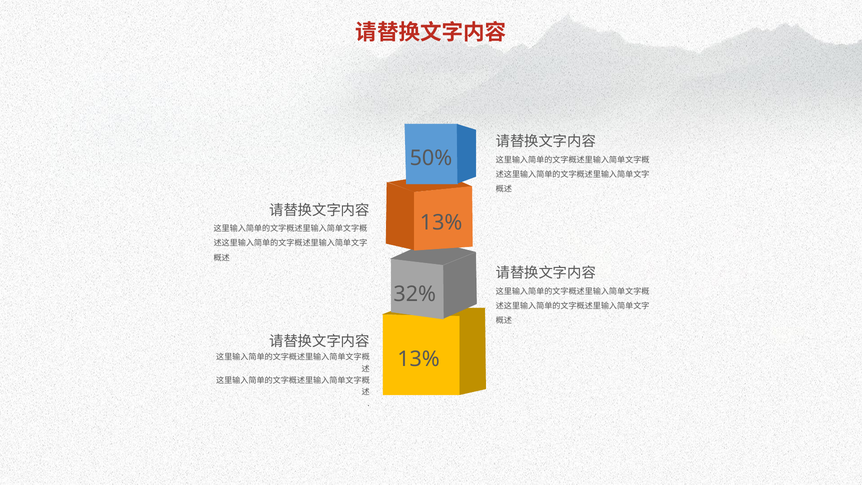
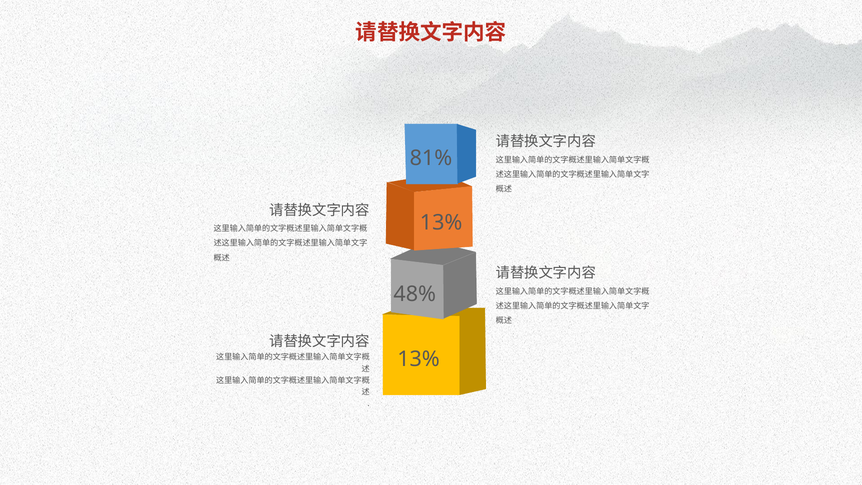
50%: 50% -> 81%
32%: 32% -> 48%
